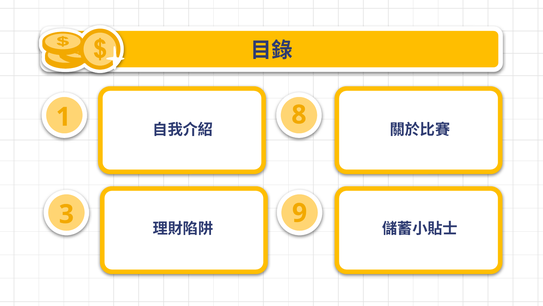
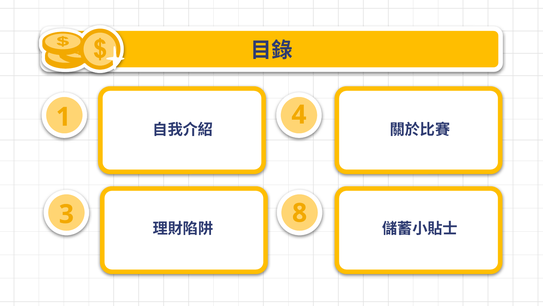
8: 8 -> 4
9: 9 -> 8
